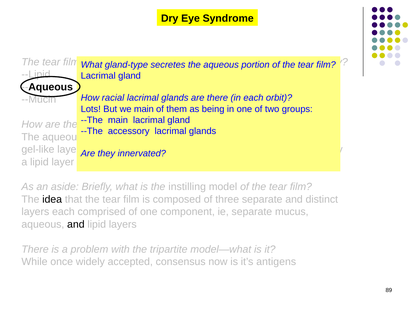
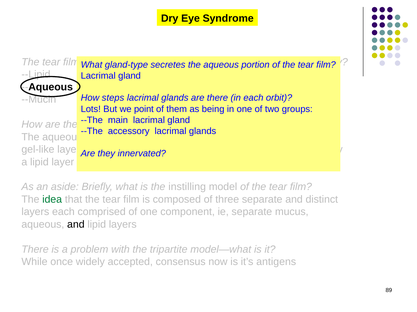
racial: racial -> steps
we main: main -> point
idea colour: black -> green
